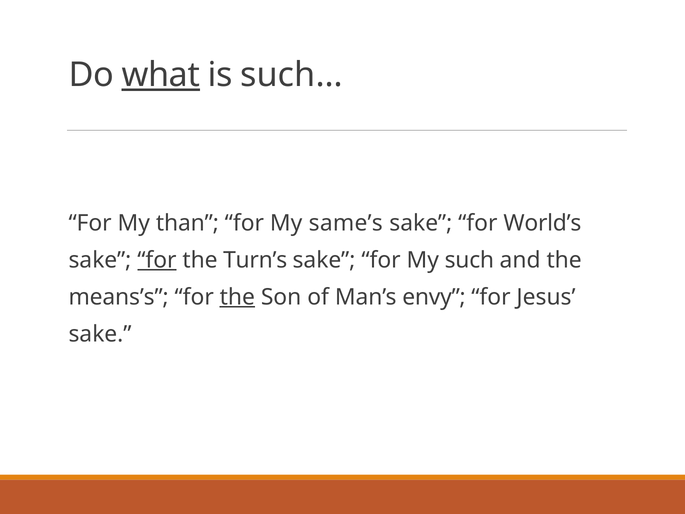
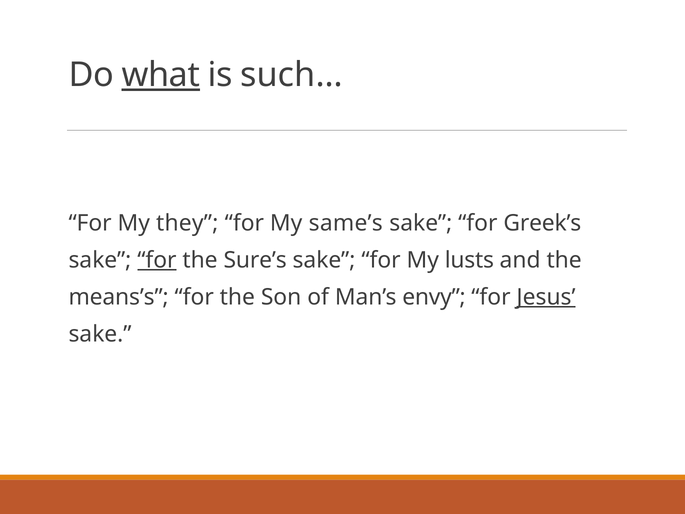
than: than -> they
World’s: World’s -> Greek’s
Turn’s: Turn’s -> Sure’s
such: such -> lusts
the at (237, 297) underline: present -> none
Jesus underline: none -> present
